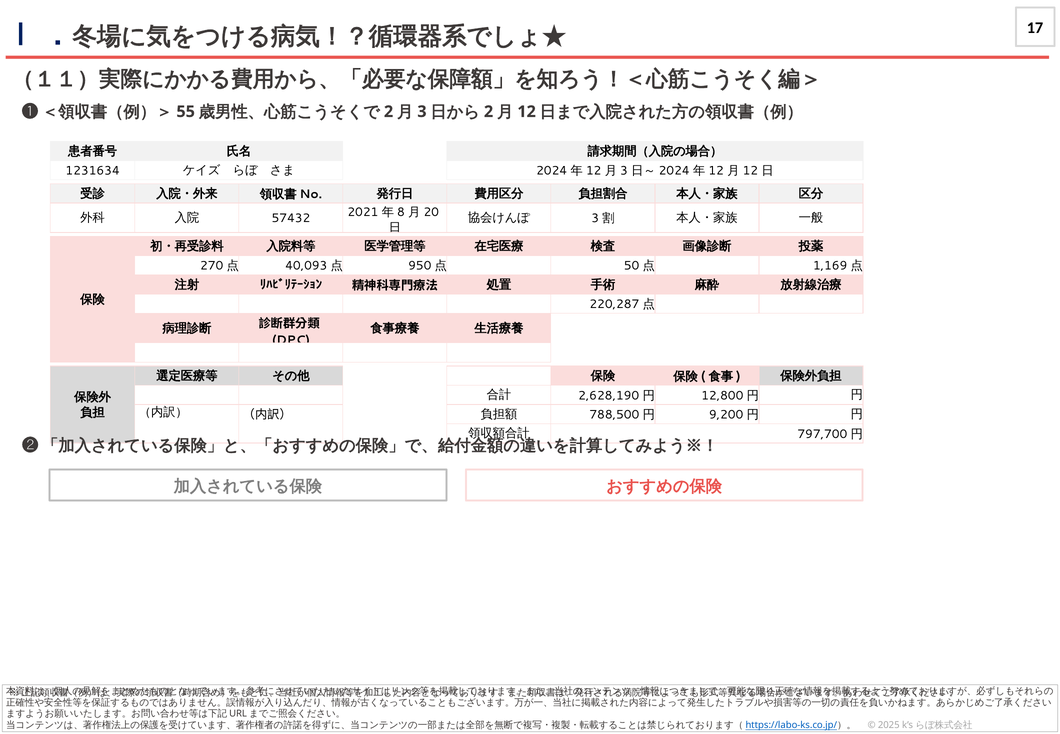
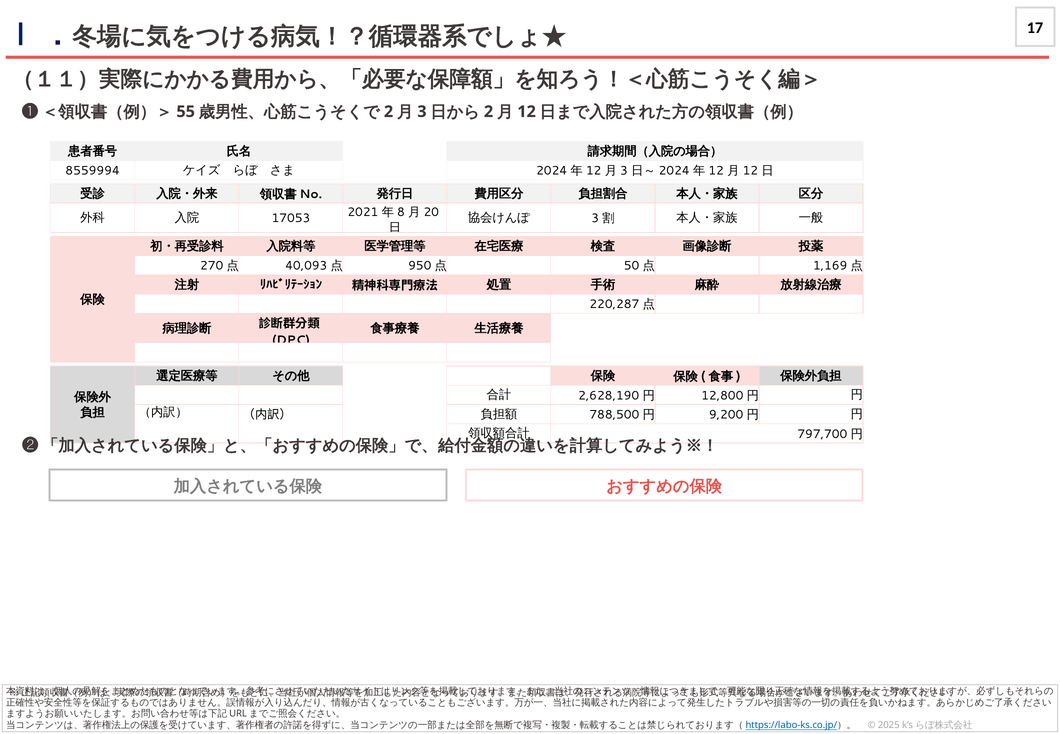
1231634: 1231634 -> 8559994
57432: 57432 -> 17053
